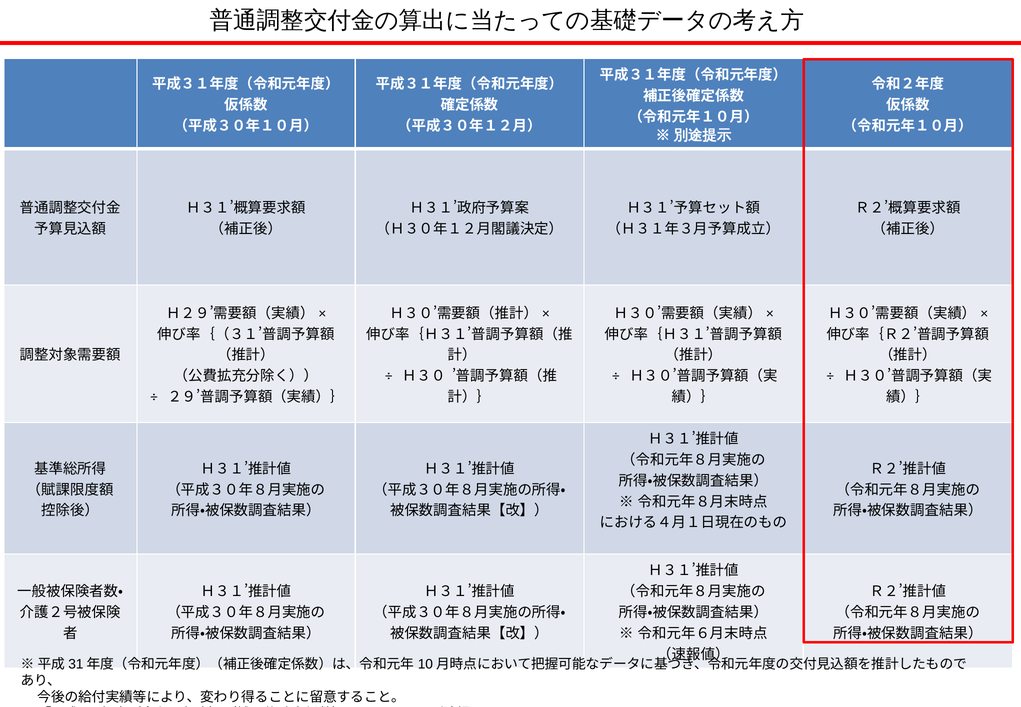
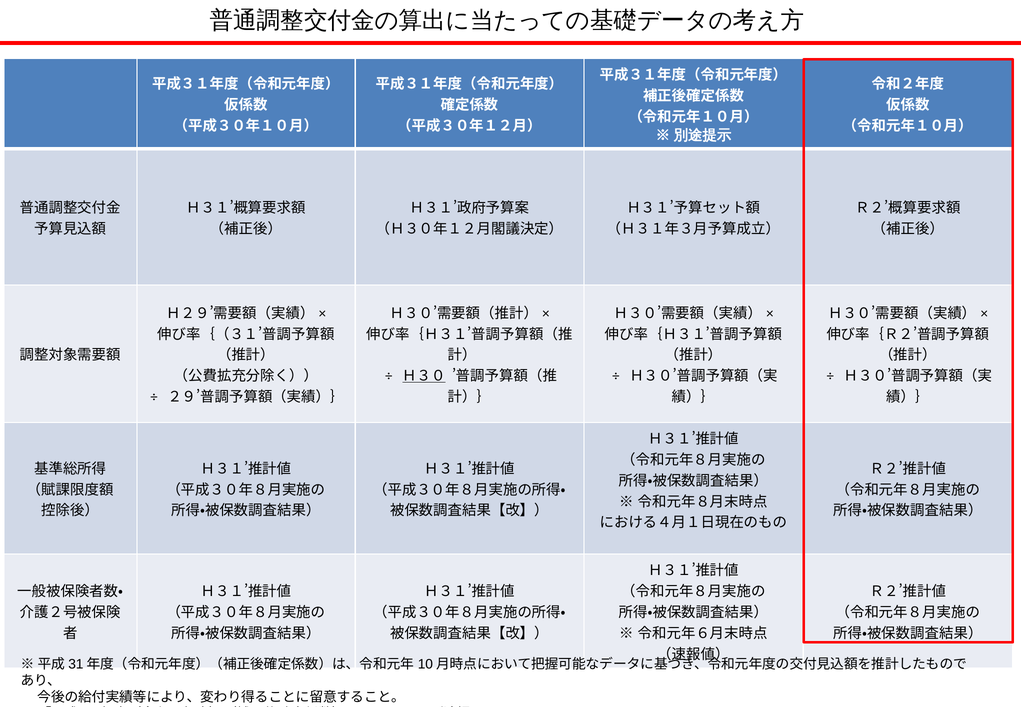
Ｈ３０ underline: none -> present
